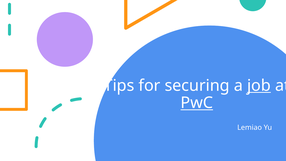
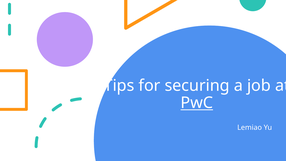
job underline: present -> none
